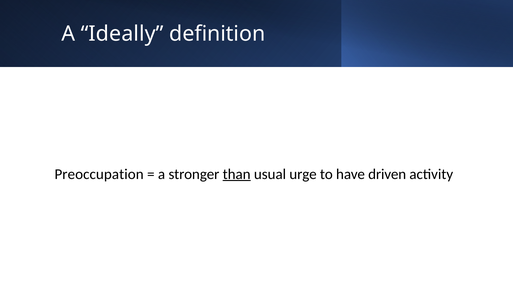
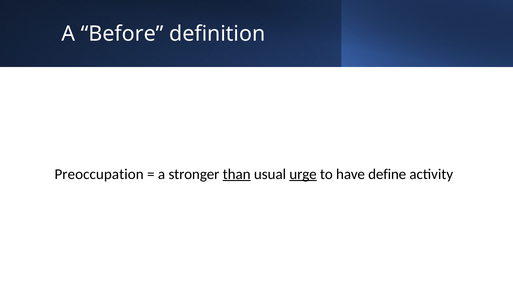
Ideally: Ideally -> Before
urge underline: none -> present
driven: driven -> define
